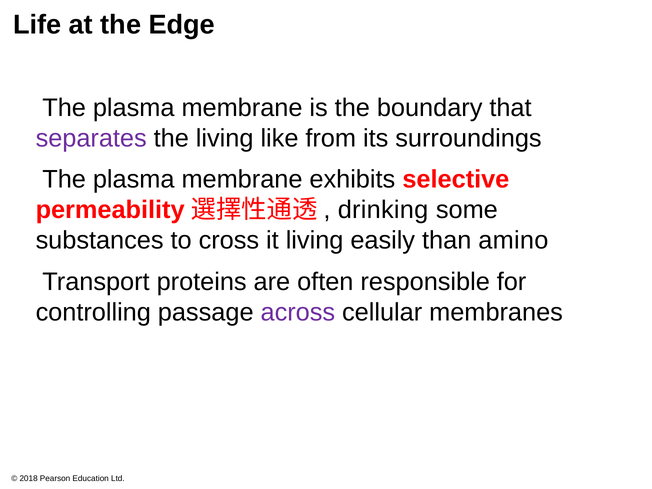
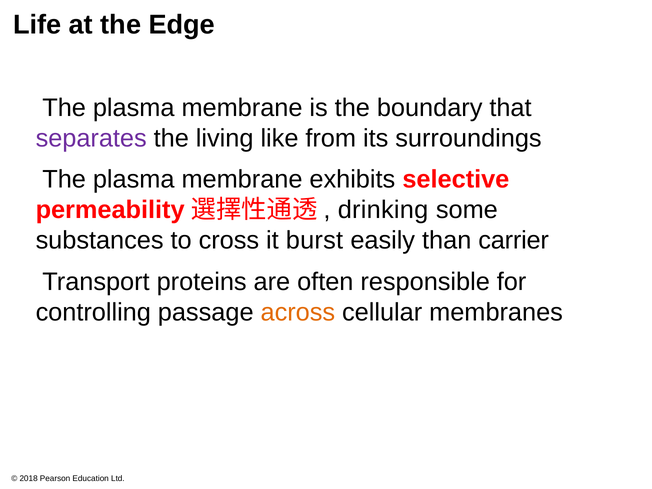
it living: living -> burst
amino: amino -> carrier
across colour: purple -> orange
